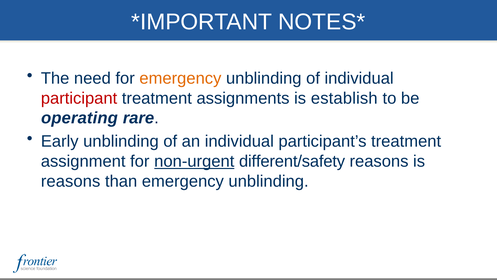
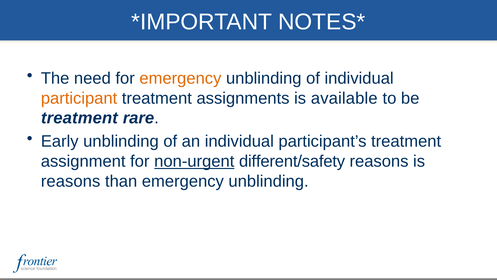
participant colour: red -> orange
establish: establish -> available
operating at (79, 118): operating -> treatment
